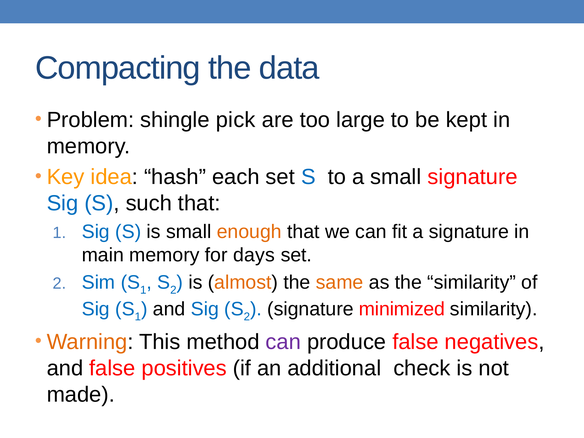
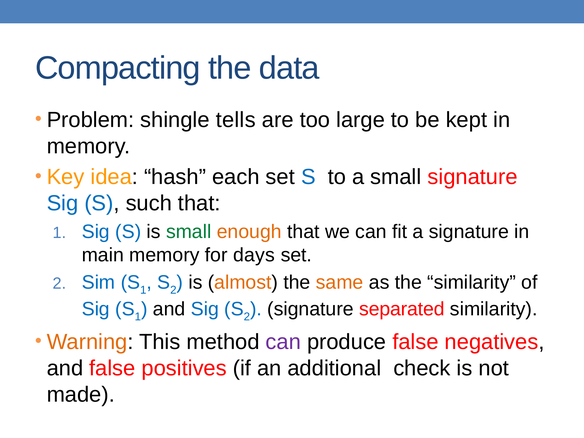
pick: pick -> tells
small at (189, 232) colour: black -> green
minimized: minimized -> separated
